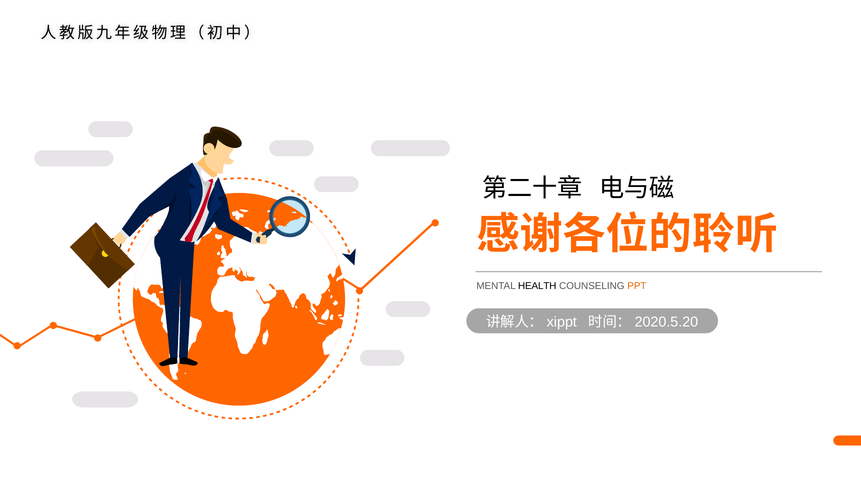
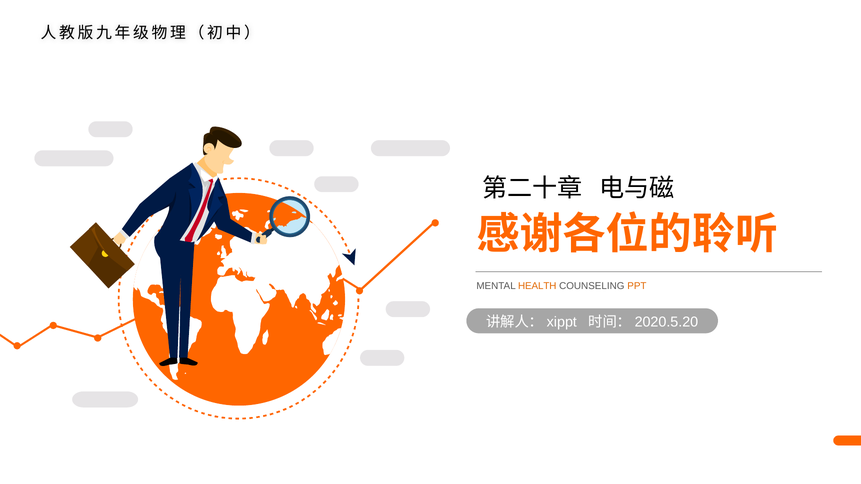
HEALTH colour: black -> orange
